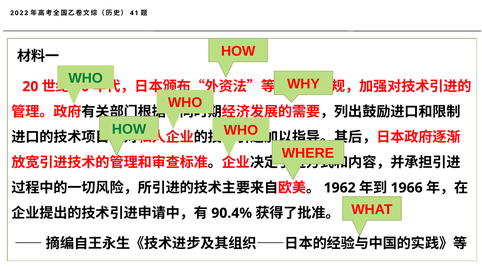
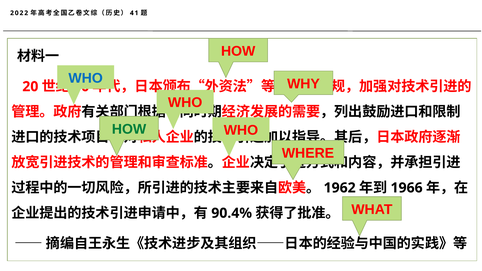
WHO at (86, 78) colour: green -> blue
